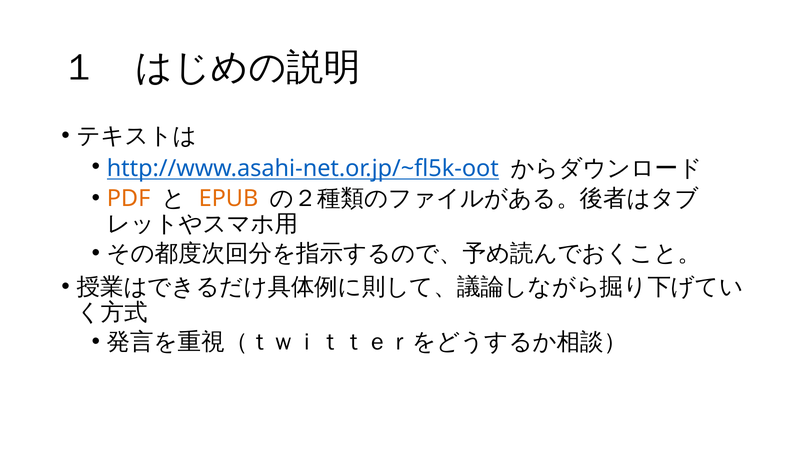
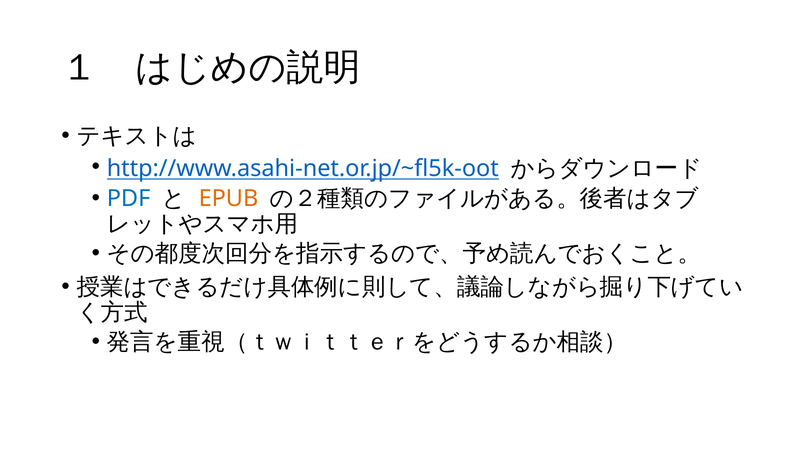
PDF colour: orange -> blue
